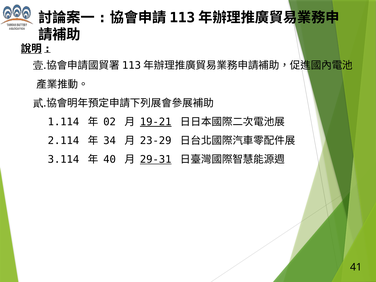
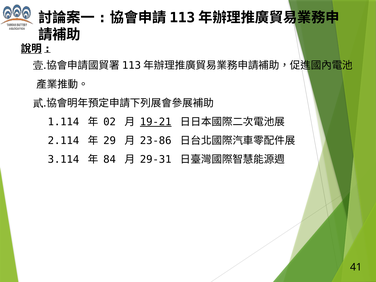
34: 34 -> 29
23-29: 23-29 -> 23-86
40: 40 -> 84
29-31 underline: present -> none
